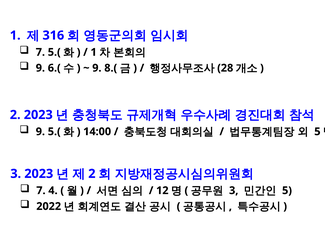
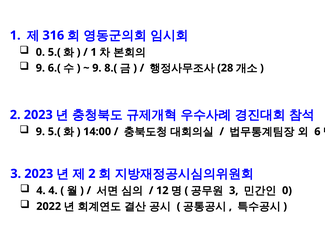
7 at (40, 52): 7 -> 0
5 at (317, 131): 5 -> 6
7 at (41, 190): 7 -> 4
5 at (287, 190): 5 -> 0
